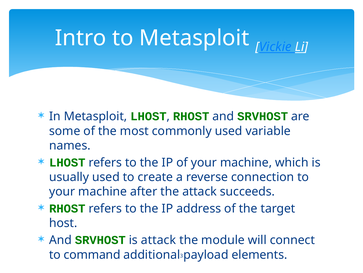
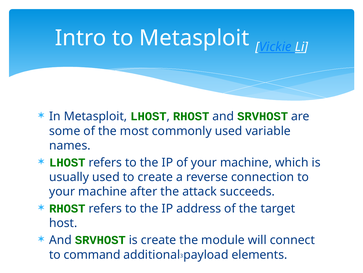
is attack: attack -> create
